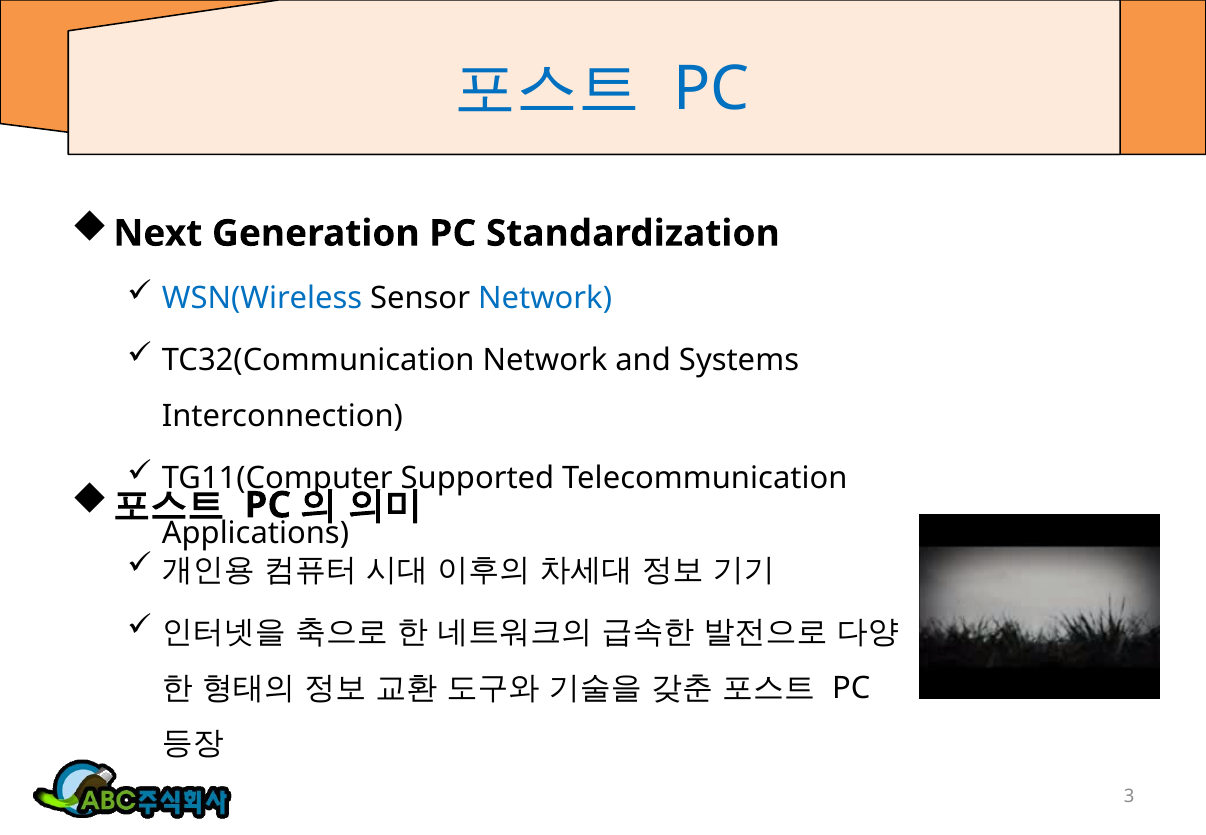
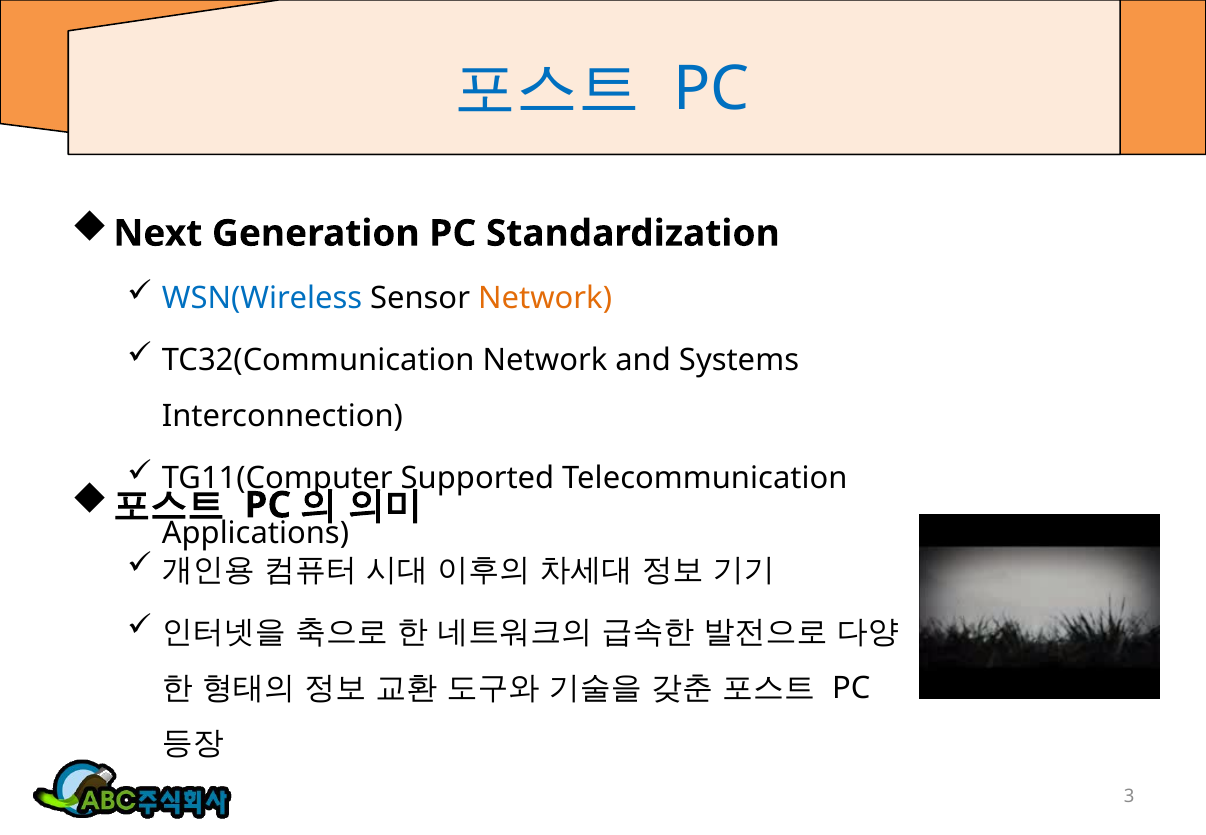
Network at (545, 299) colour: blue -> orange
